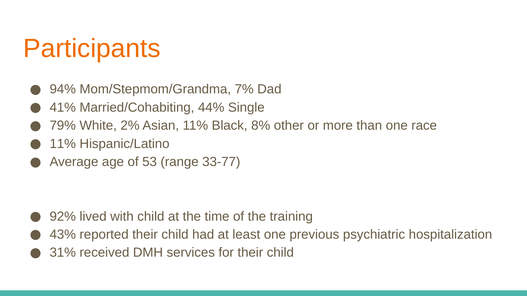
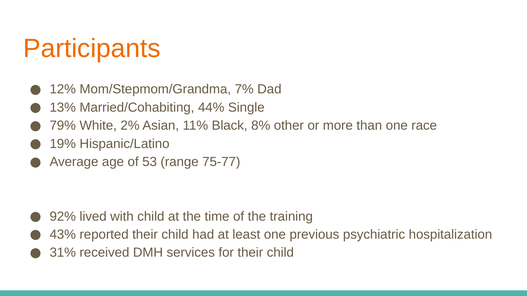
94%: 94% -> 12%
41%: 41% -> 13%
11% at (63, 144): 11% -> 19%
33-77: 33-77 -> 75-77
